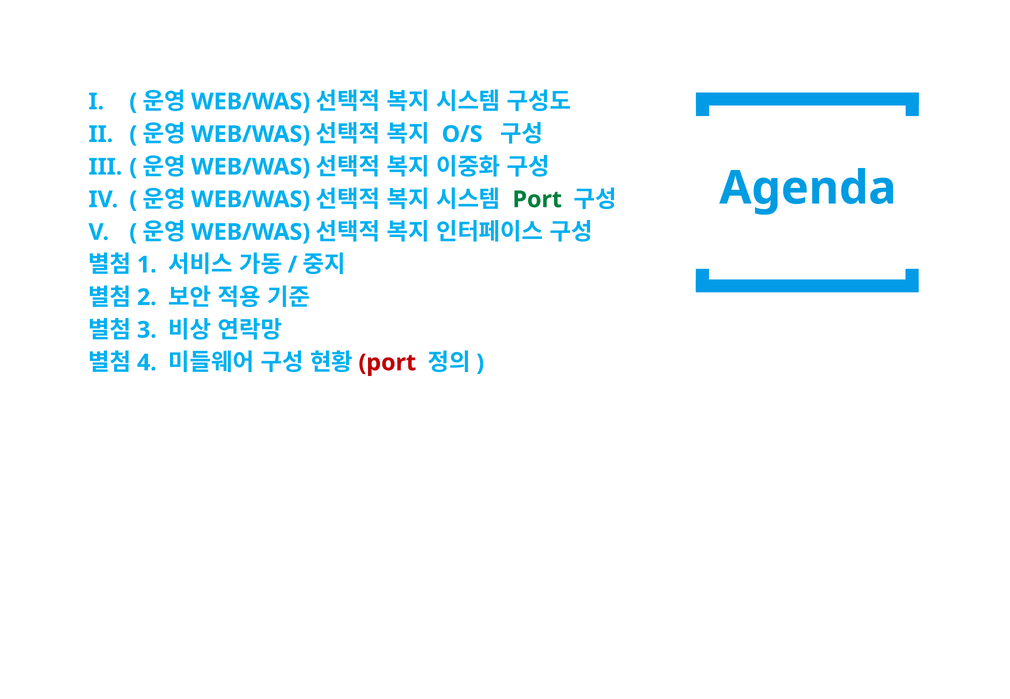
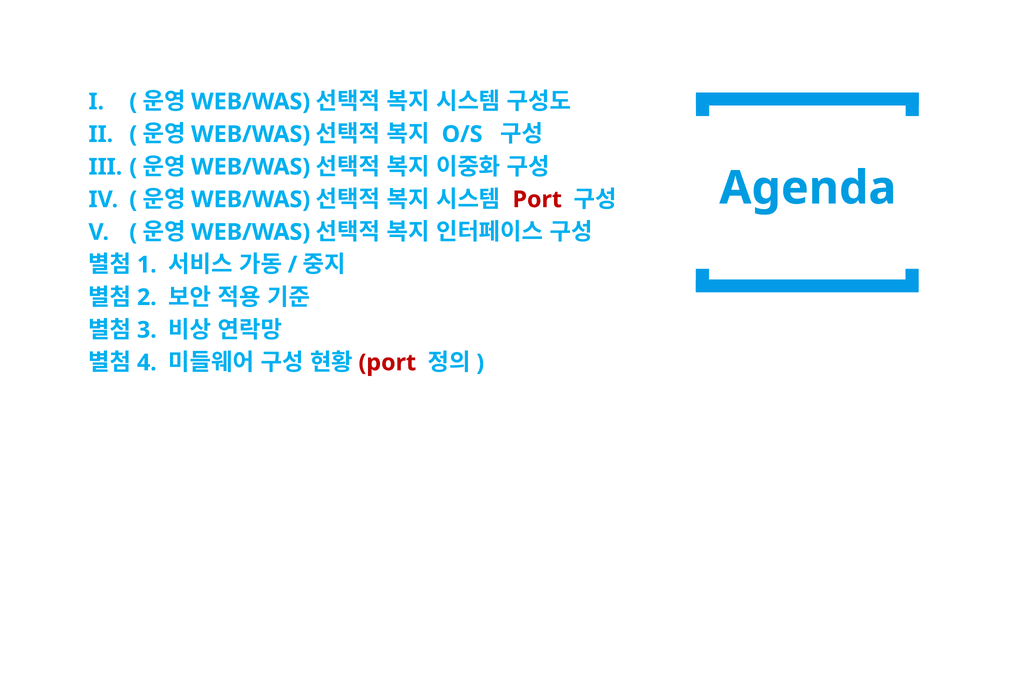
Port at (537, 200) colour: green -> red
